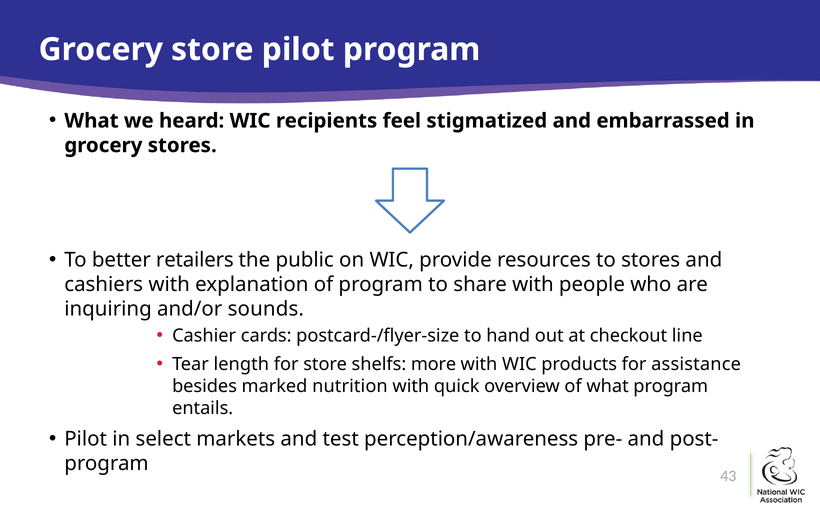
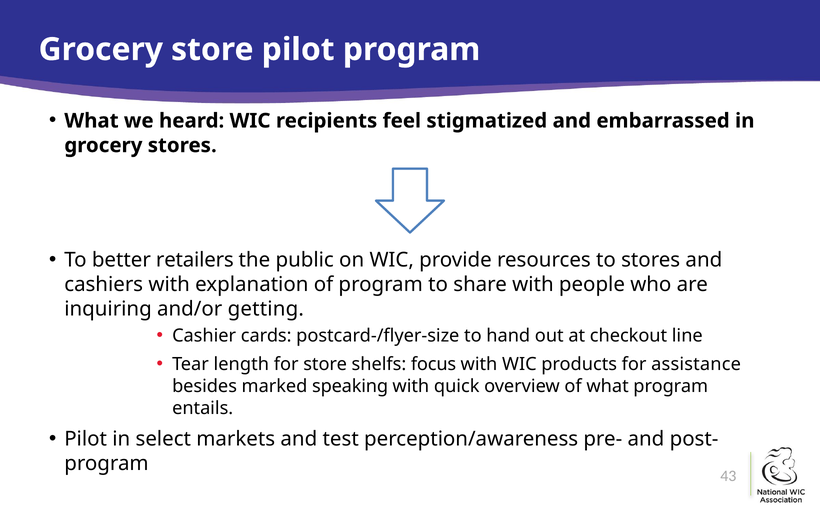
sounds: sounds -> getting
more: more -> focus
nutrition: nutrition -> speaking
